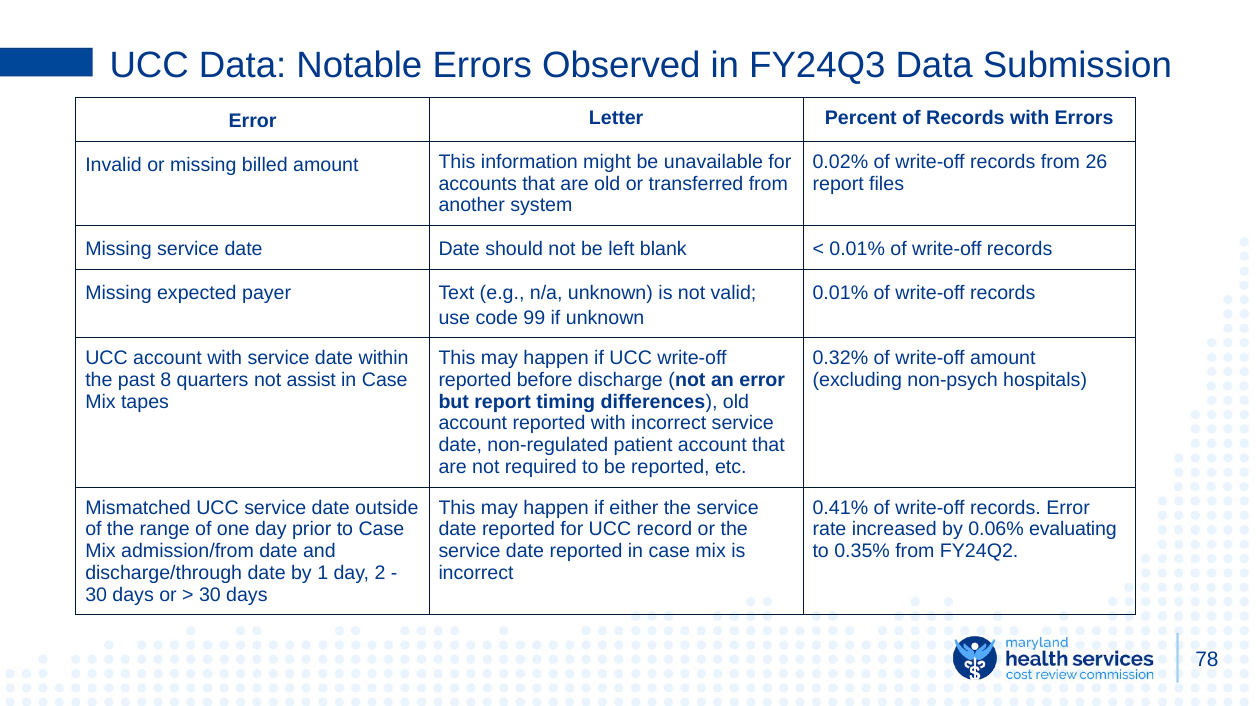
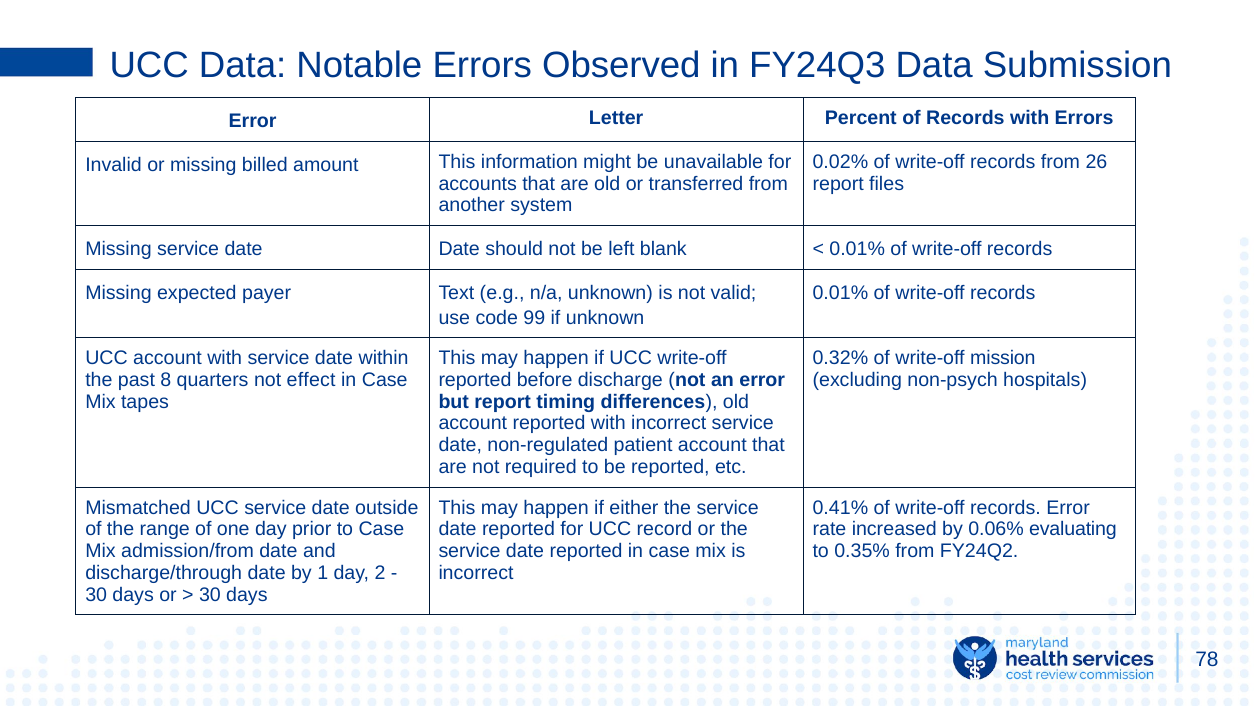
write-off amount: amount -> mission
assist: assist -> effect
